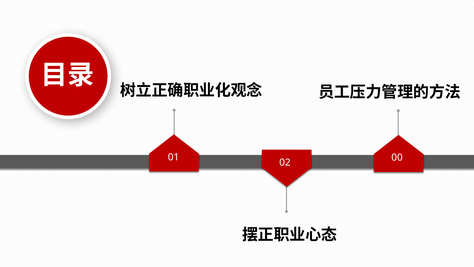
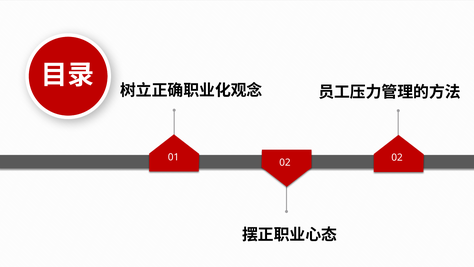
02 00: 00 -> 02
